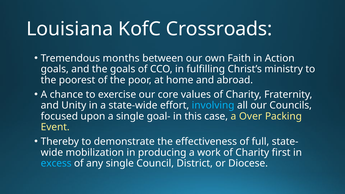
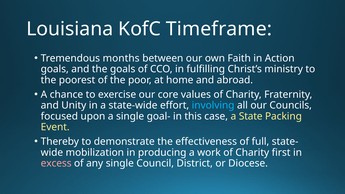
Crossroads: Crossroads -> Timeframe
Over: Over -> State
excess colour: light blue -> pink
